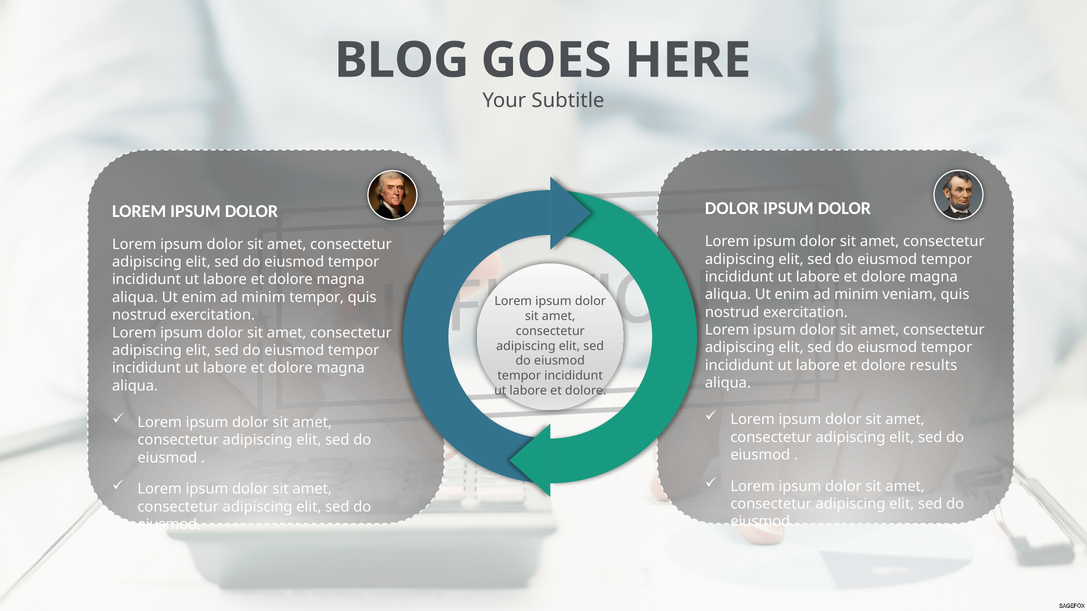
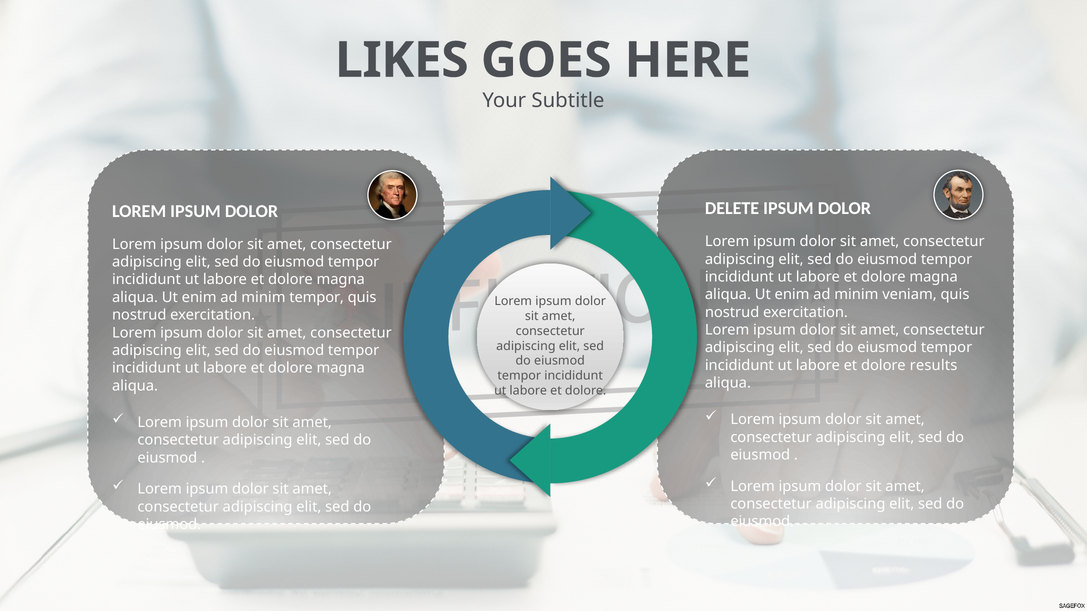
BLOG: BLOG -> LIKES
DOLOR at (732, 209): DOLOR -> DELETE
